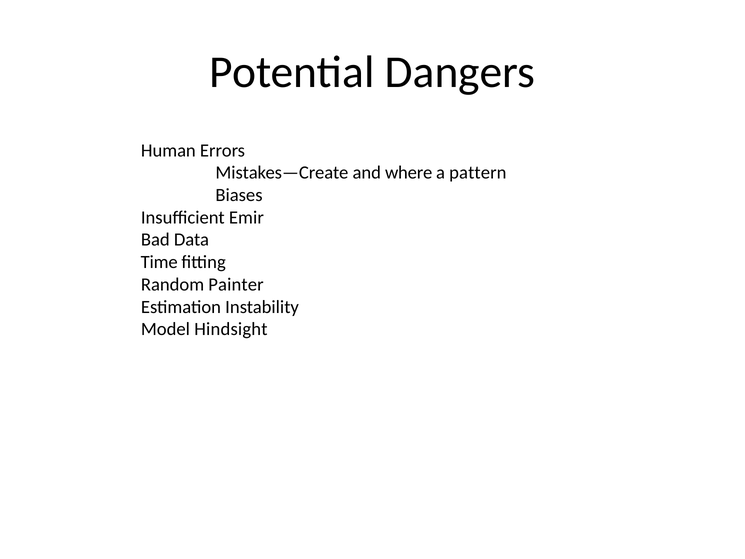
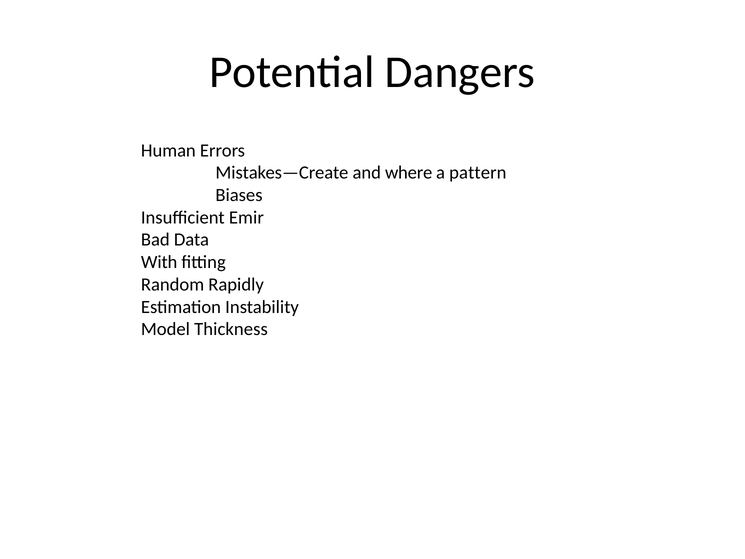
Time: Time -> With
Painter: Painter -> Rapidly
Hindsight: Hindsight -> Thickness
